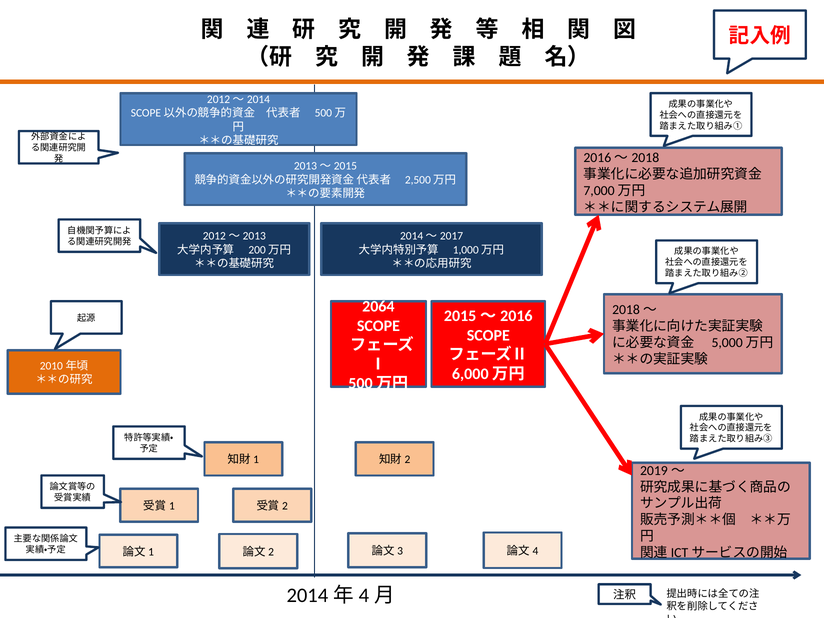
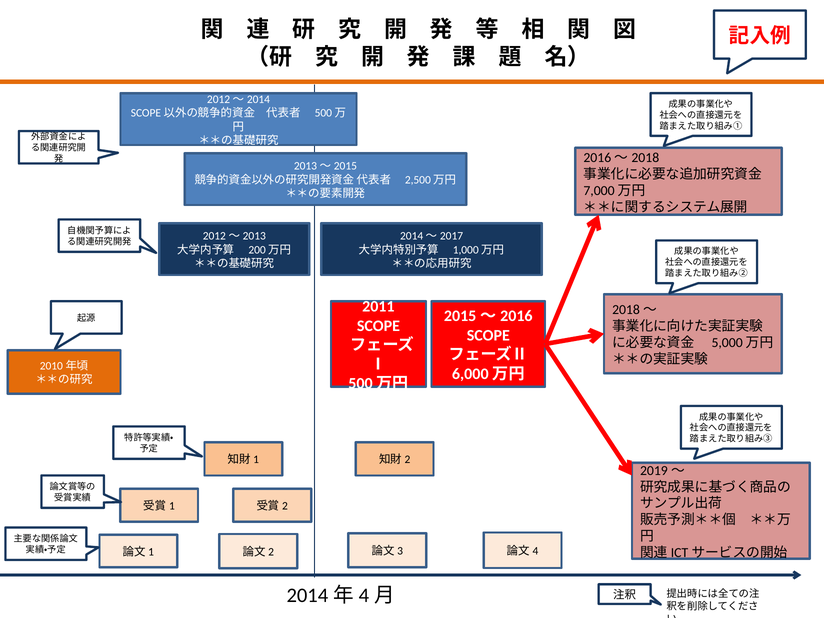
2064: 2064 -> 2011
